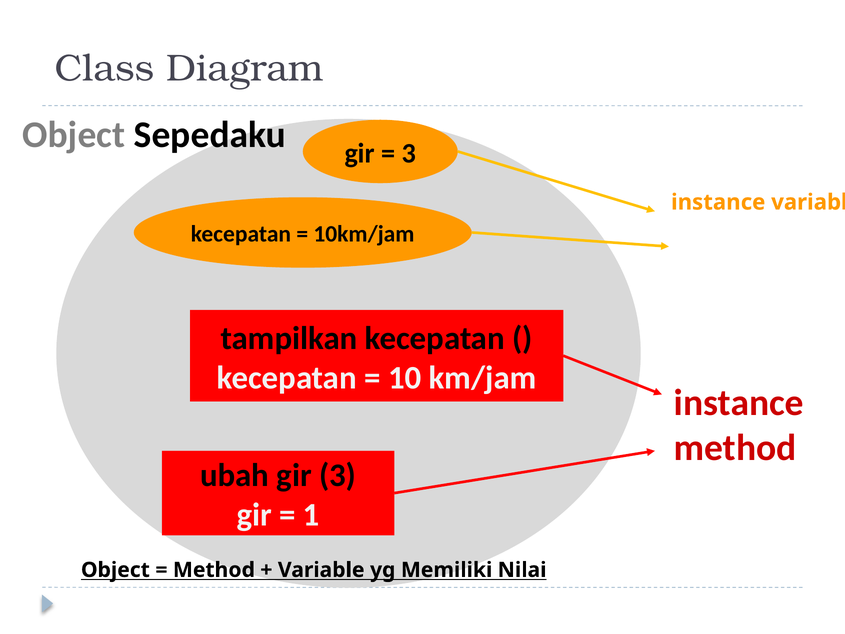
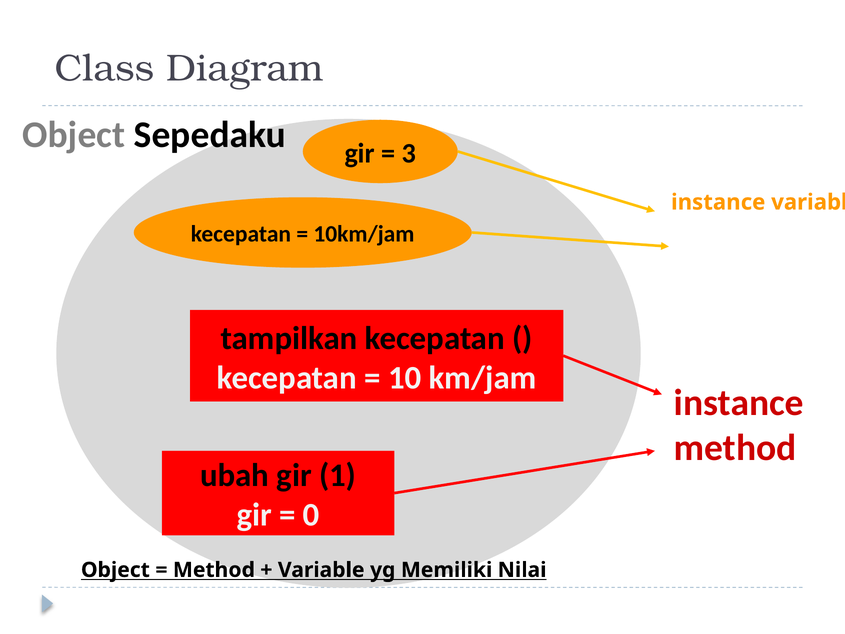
gir 3: 3 -> 1
1: 1 -> 0
